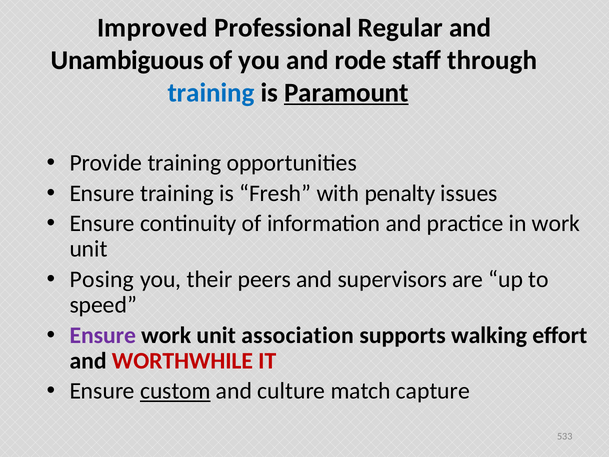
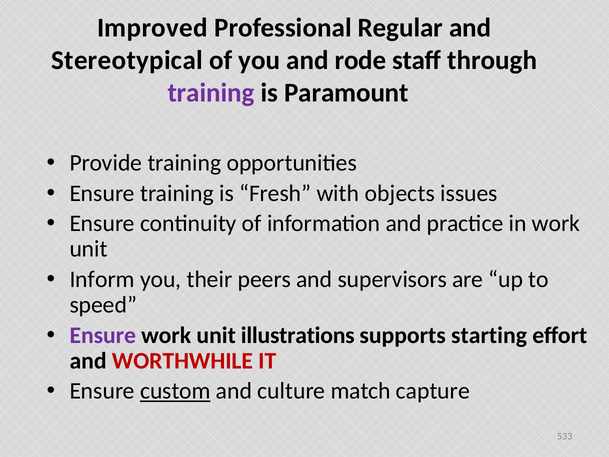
Unambiguous: Unambiguous -> Stereotypical
training at (211, 93) colour: blue -> purple
Paramount underline: present -> none
penalty: penalty -> objects
Posing: Posing -> Inform
association: association -> illustrations
walking: walking -> starting
